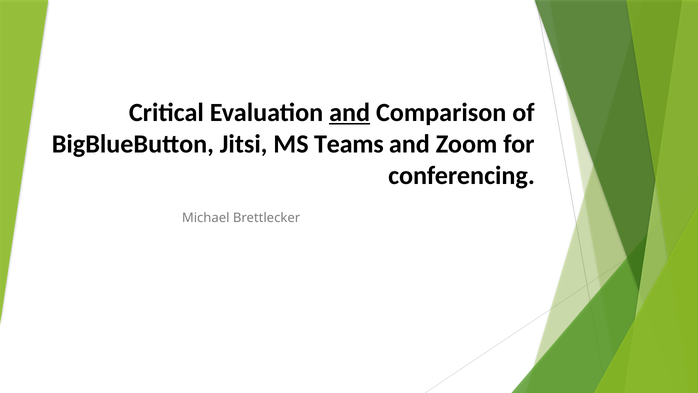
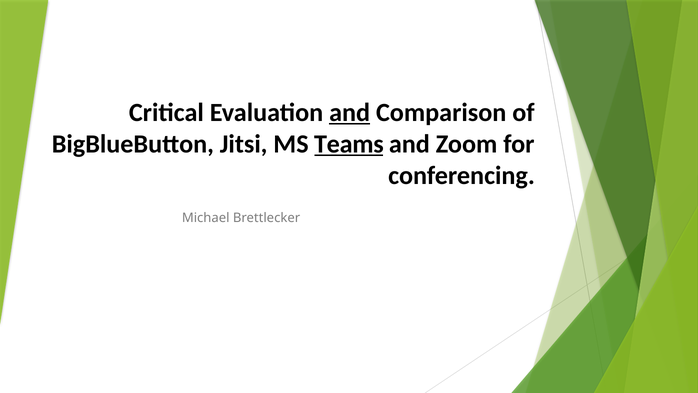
Teams underline: none -> present
